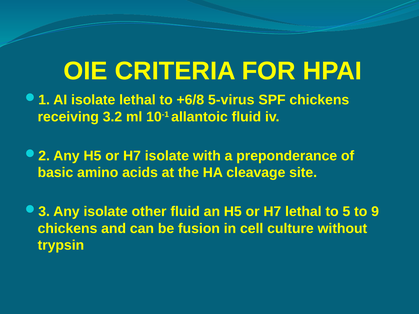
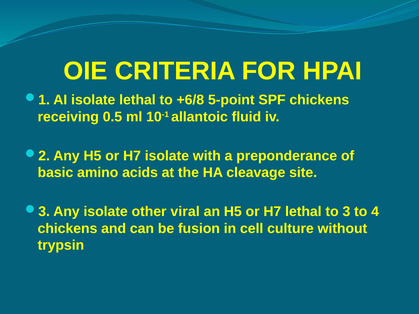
5-virus: 5-virus -> 5-point
3.2: 3.2 -> 0.5
other fluid: fluid -> viral
5: 5 -> 3
9: 9 -> 4
